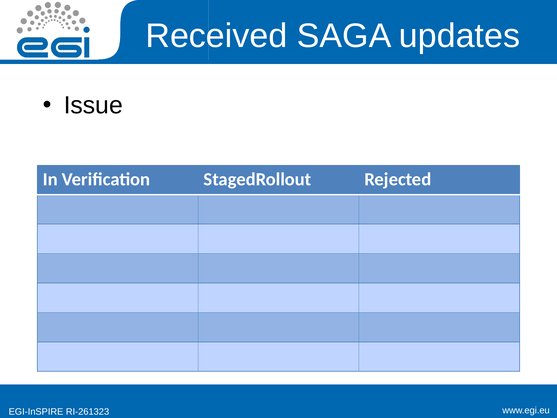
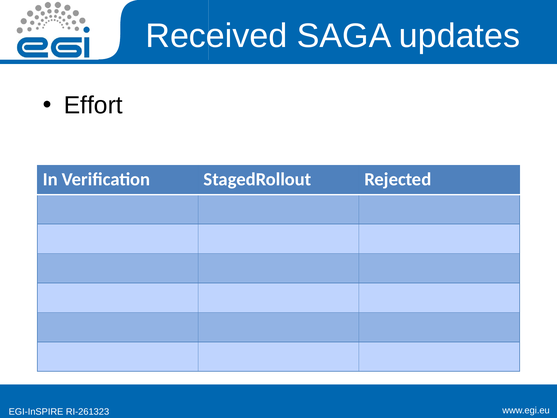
Issue: Issue -> Effort
